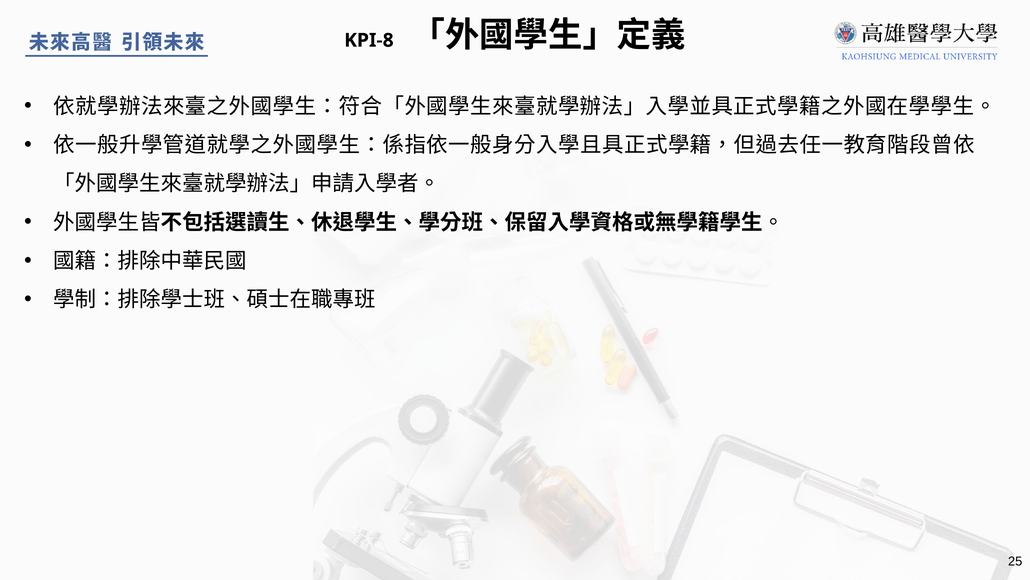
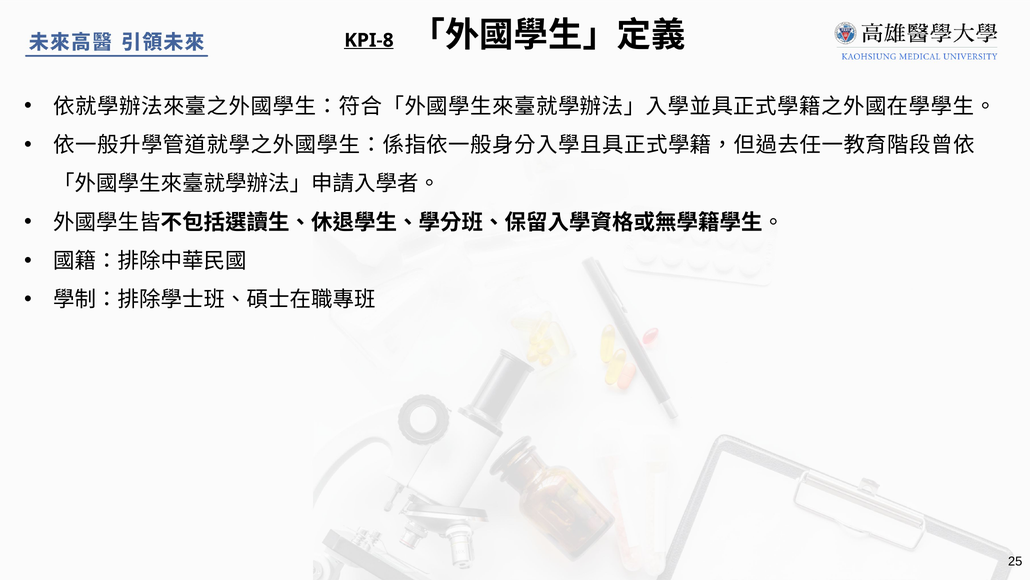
KPI-8 underline: none -> present
